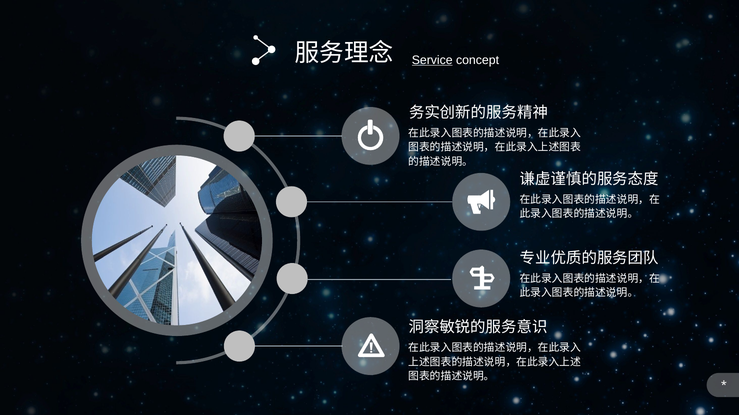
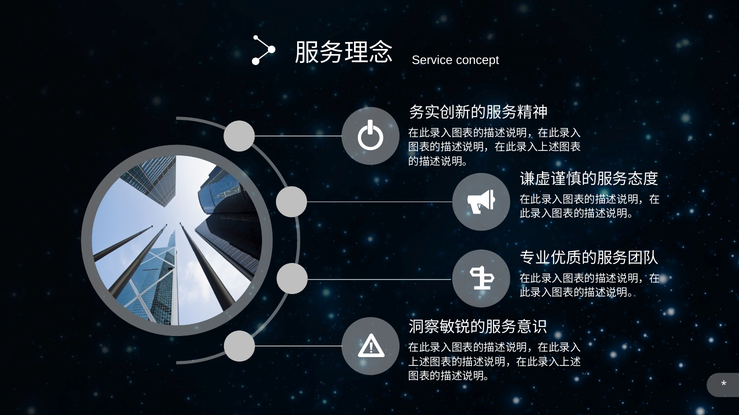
Service underline: present -> none
